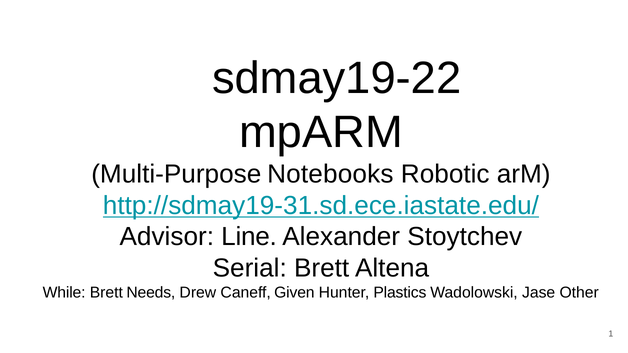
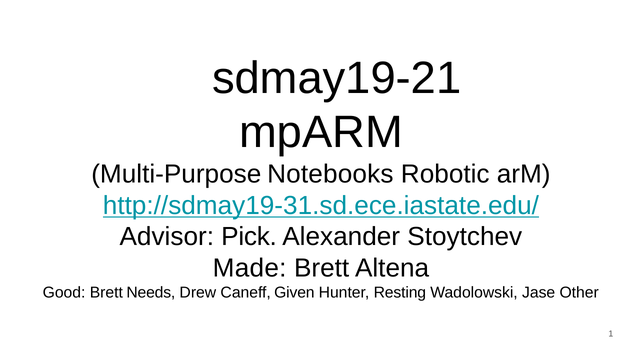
sdmay19-22: sdmay19-22 -> sdmay19-21
Line: Line -> Pick
Serial: Serial -> Made
While: While -> Good
Plastics: Plastics -> Resting
